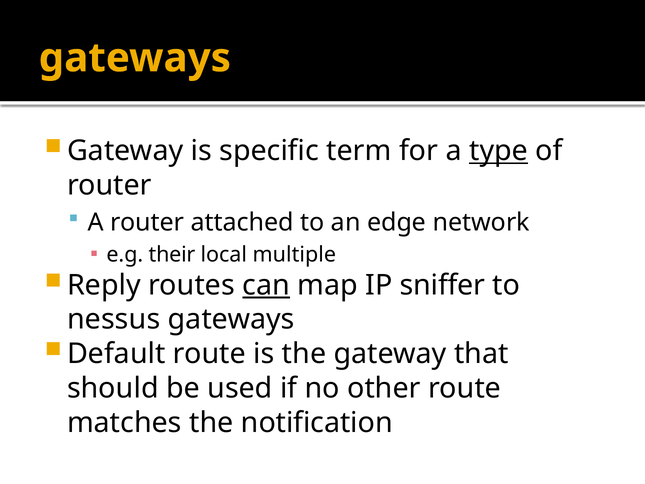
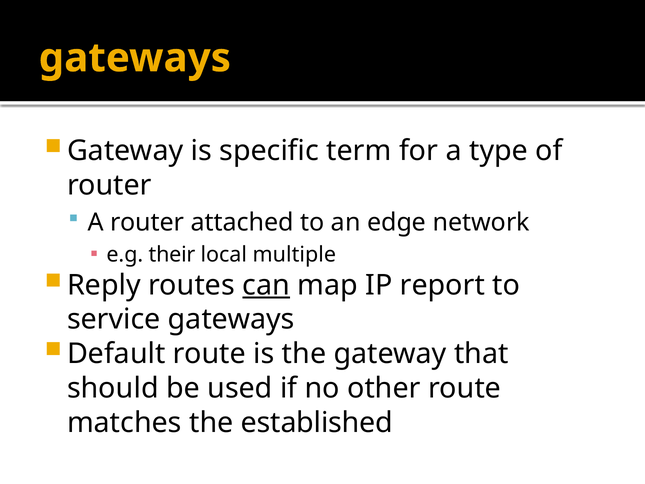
type underline: present -> none
sniffer: sniffer -> report
nessus: nessus -> service
notification: notification -> established
